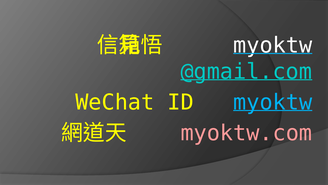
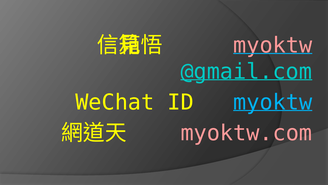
myoktw at (273, 45) colour: white -> pink
